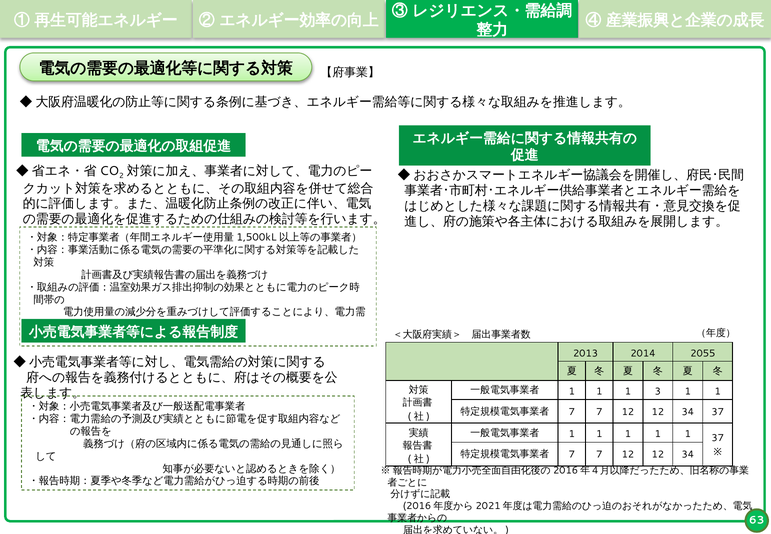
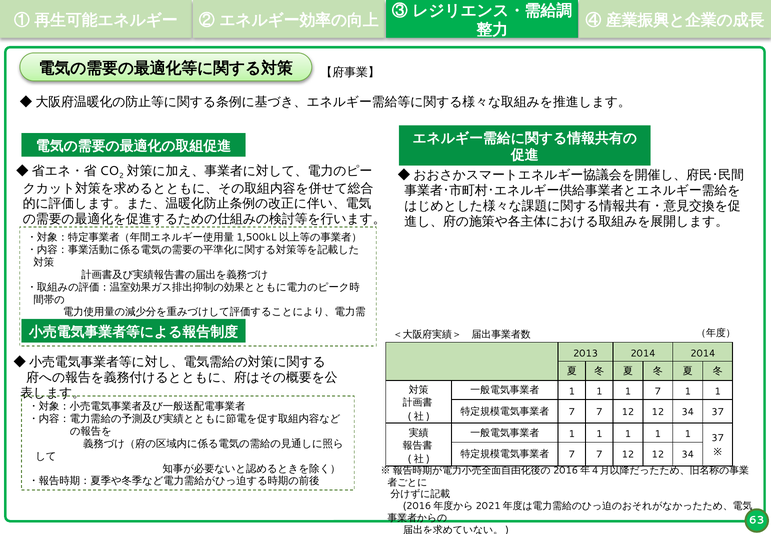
2014 2055: 2055 -> 2014
1 3: 3 -> 7
